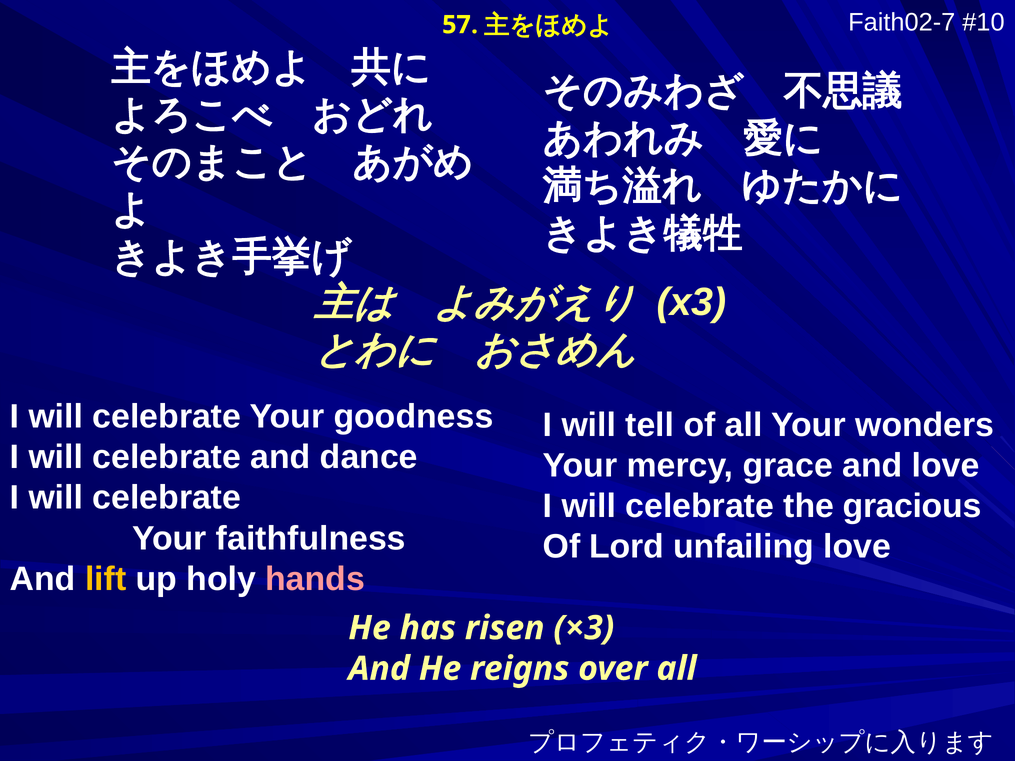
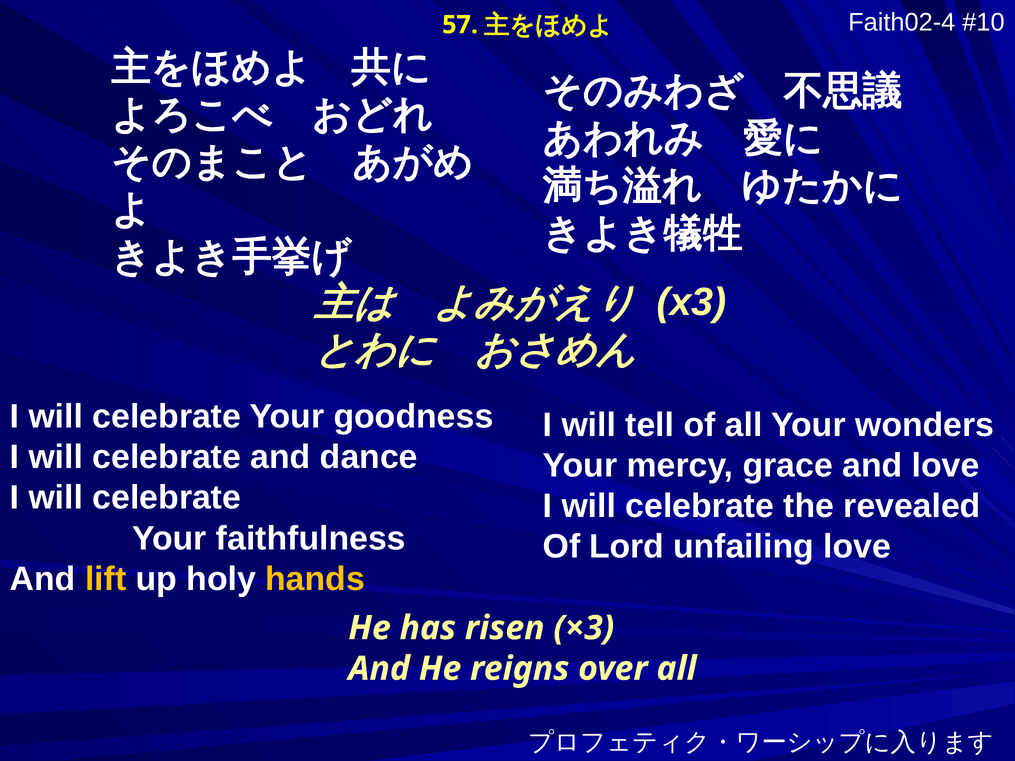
Faith02-7: Faith02-7 -> Faith02-4
gracious: gracious -> revealed
hands colour: pink -> yellow
